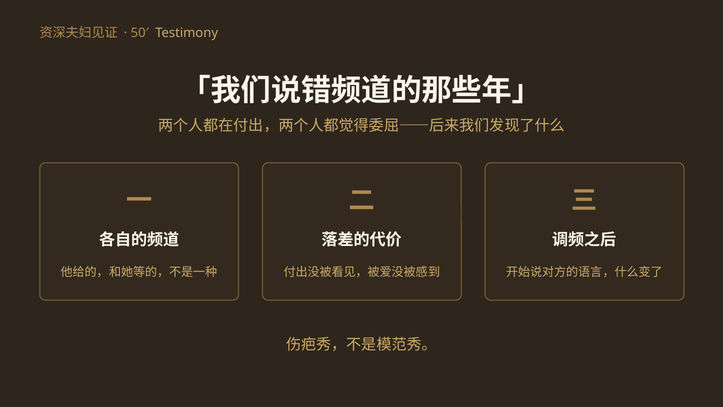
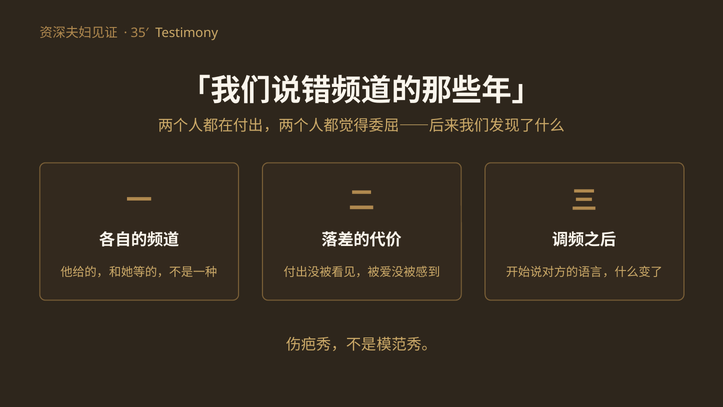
50′: 50′ -> 35′
